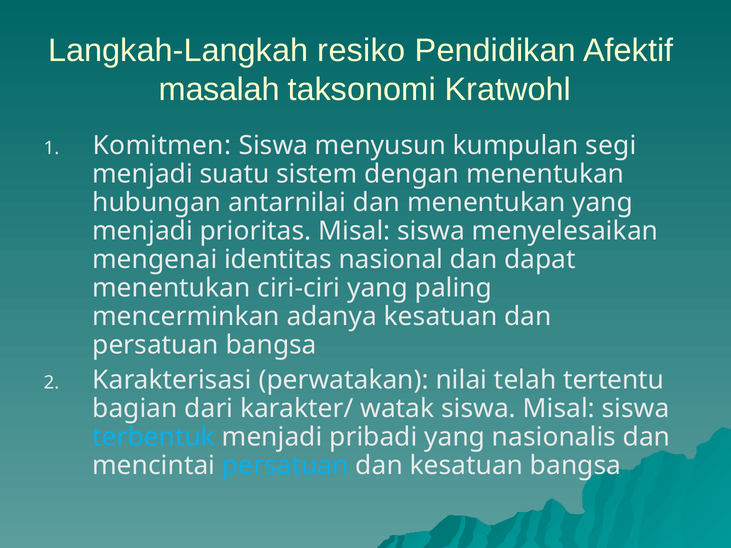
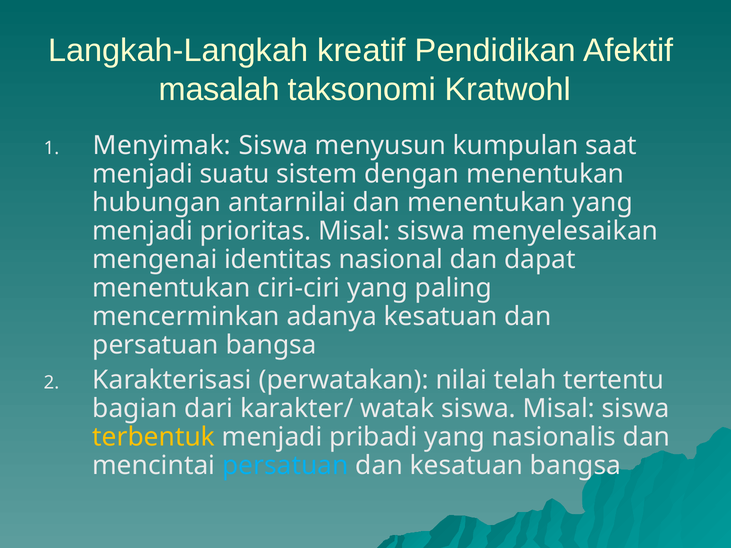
resiko: resiko -> kreatif
Komitmen: Komitmen -> Menyimak
segi: segi -> saat
terbentuk colour: light blue -> yellow
